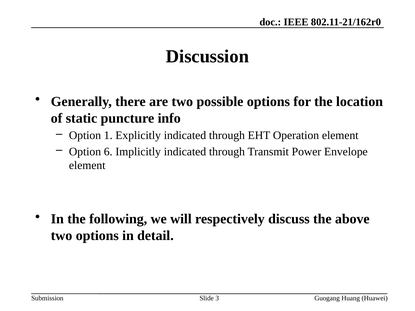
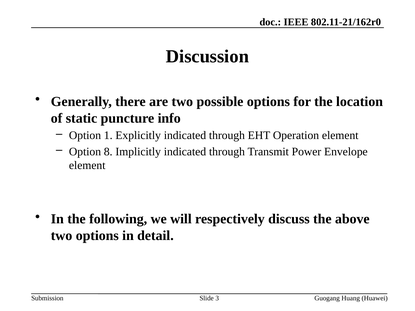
6: 6 -> 8
